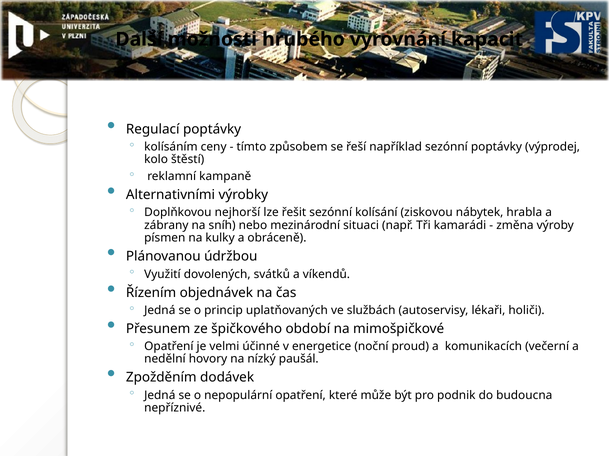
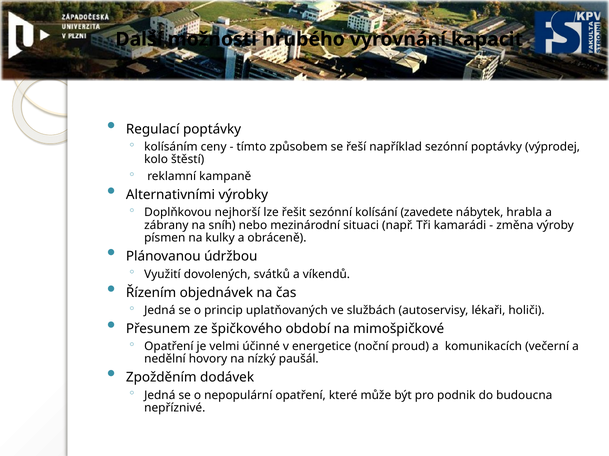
ziskovou: ziskovou -> zavedete
